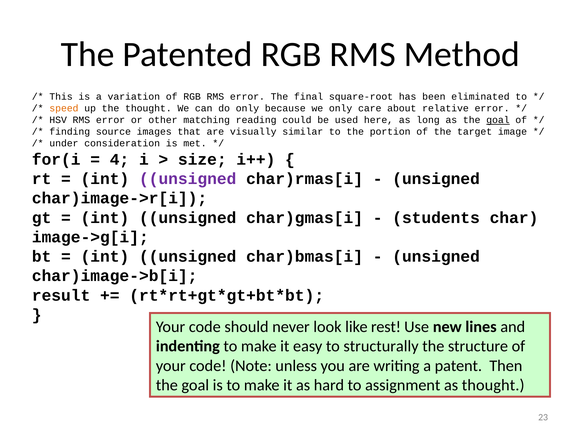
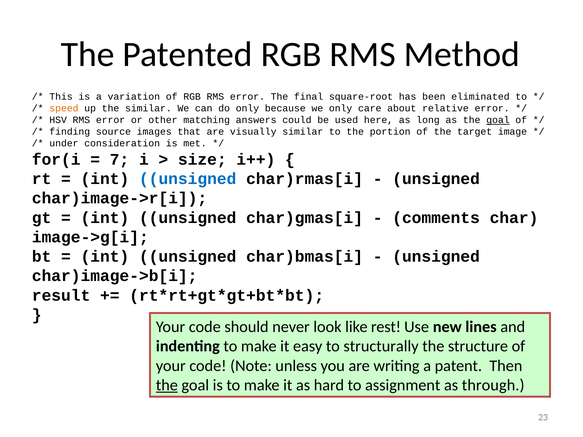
the thought: thought -> similar
reading: reading -> answers
4: 4 -> 7
unsigned at (188, 179) colour: purple -> blue
students: students -> comments
the at (167, 385) underline: none -> present
as thought: thought -> through
